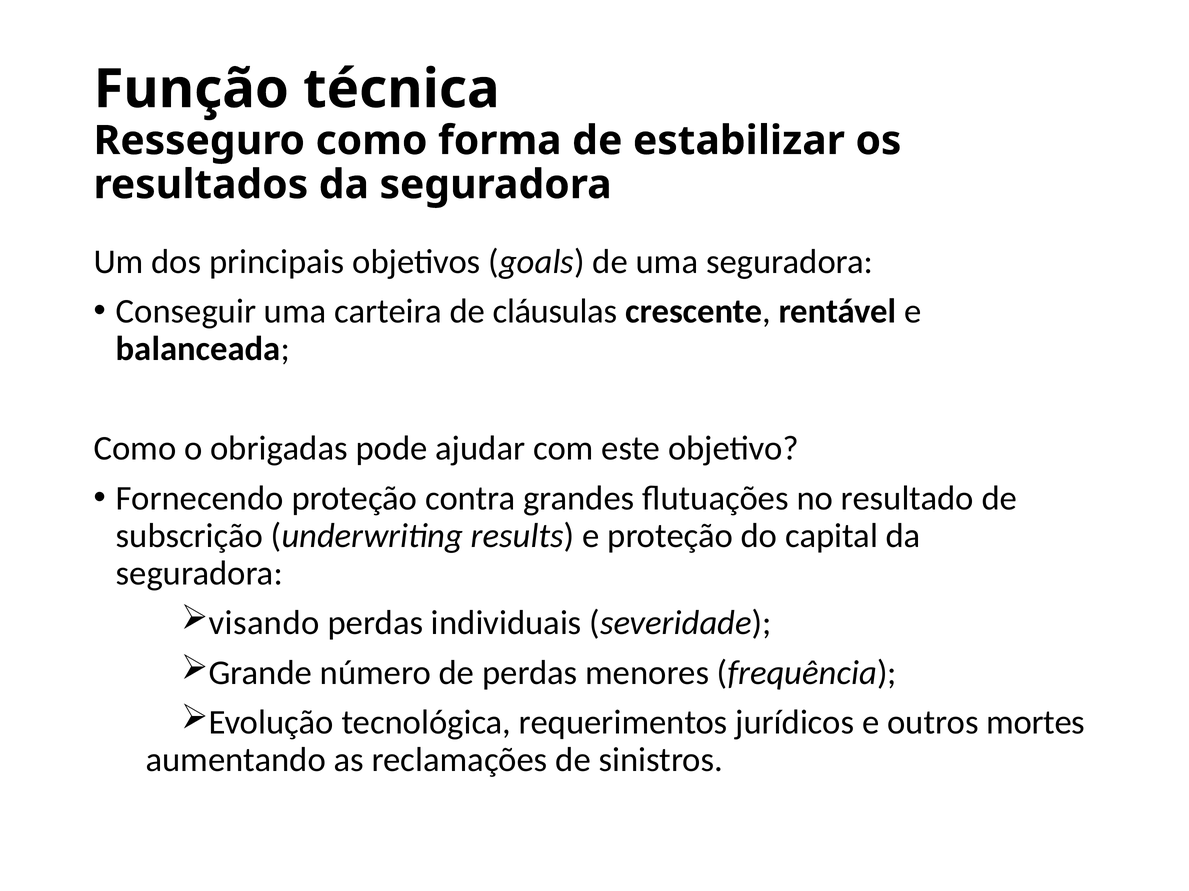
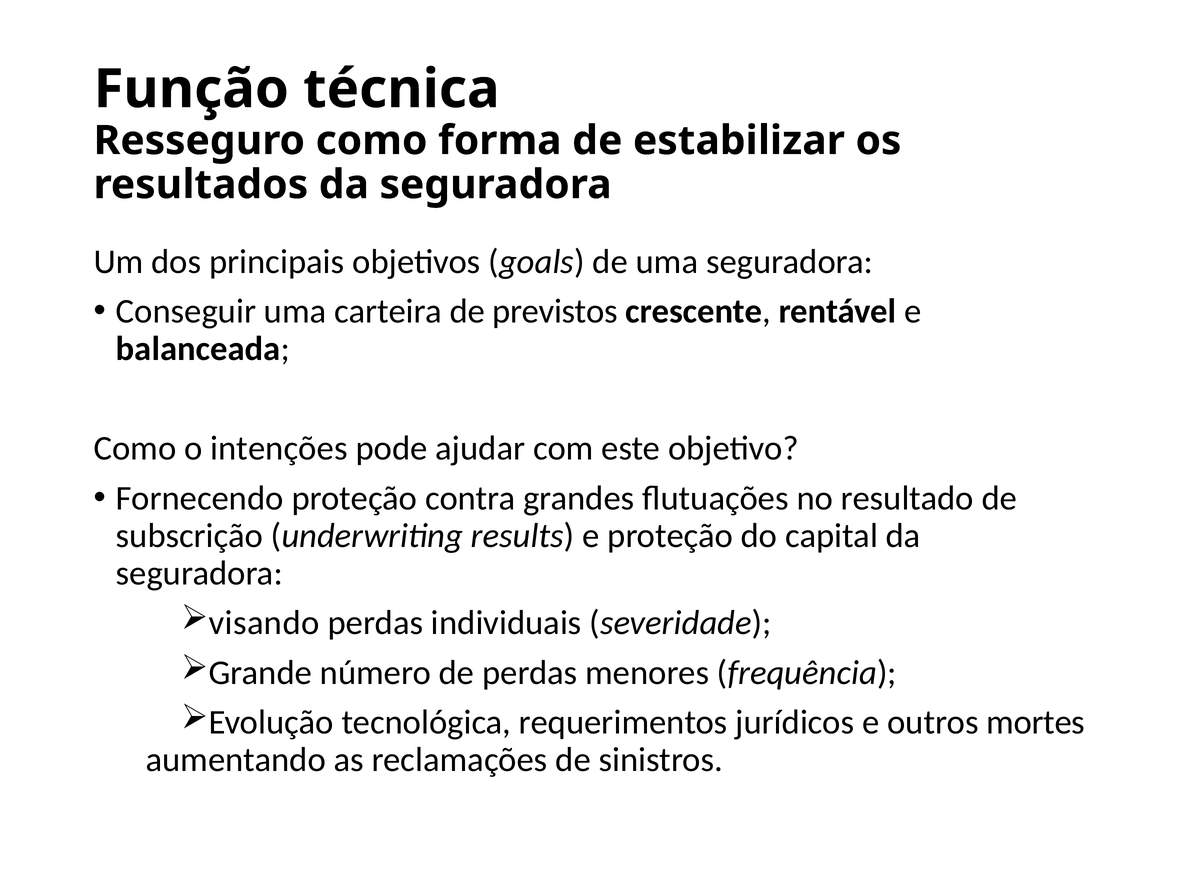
cláusulas: cláusulas -> previstos
obrigadas: obrigadas -> intenções
